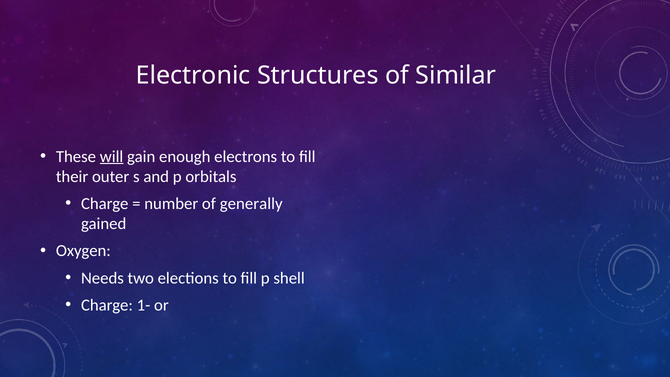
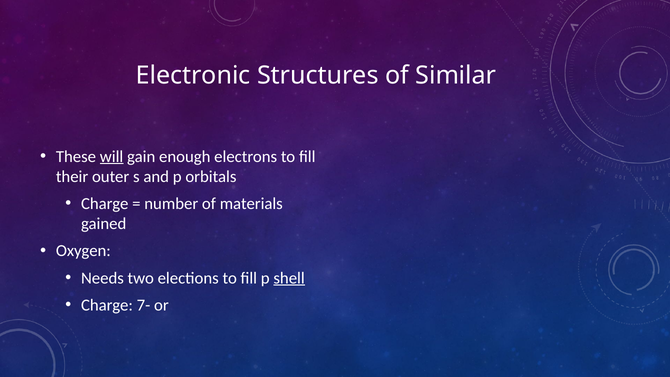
generally: generally -> materials
shell underline: none -> present
1-: 1- -> 7-
